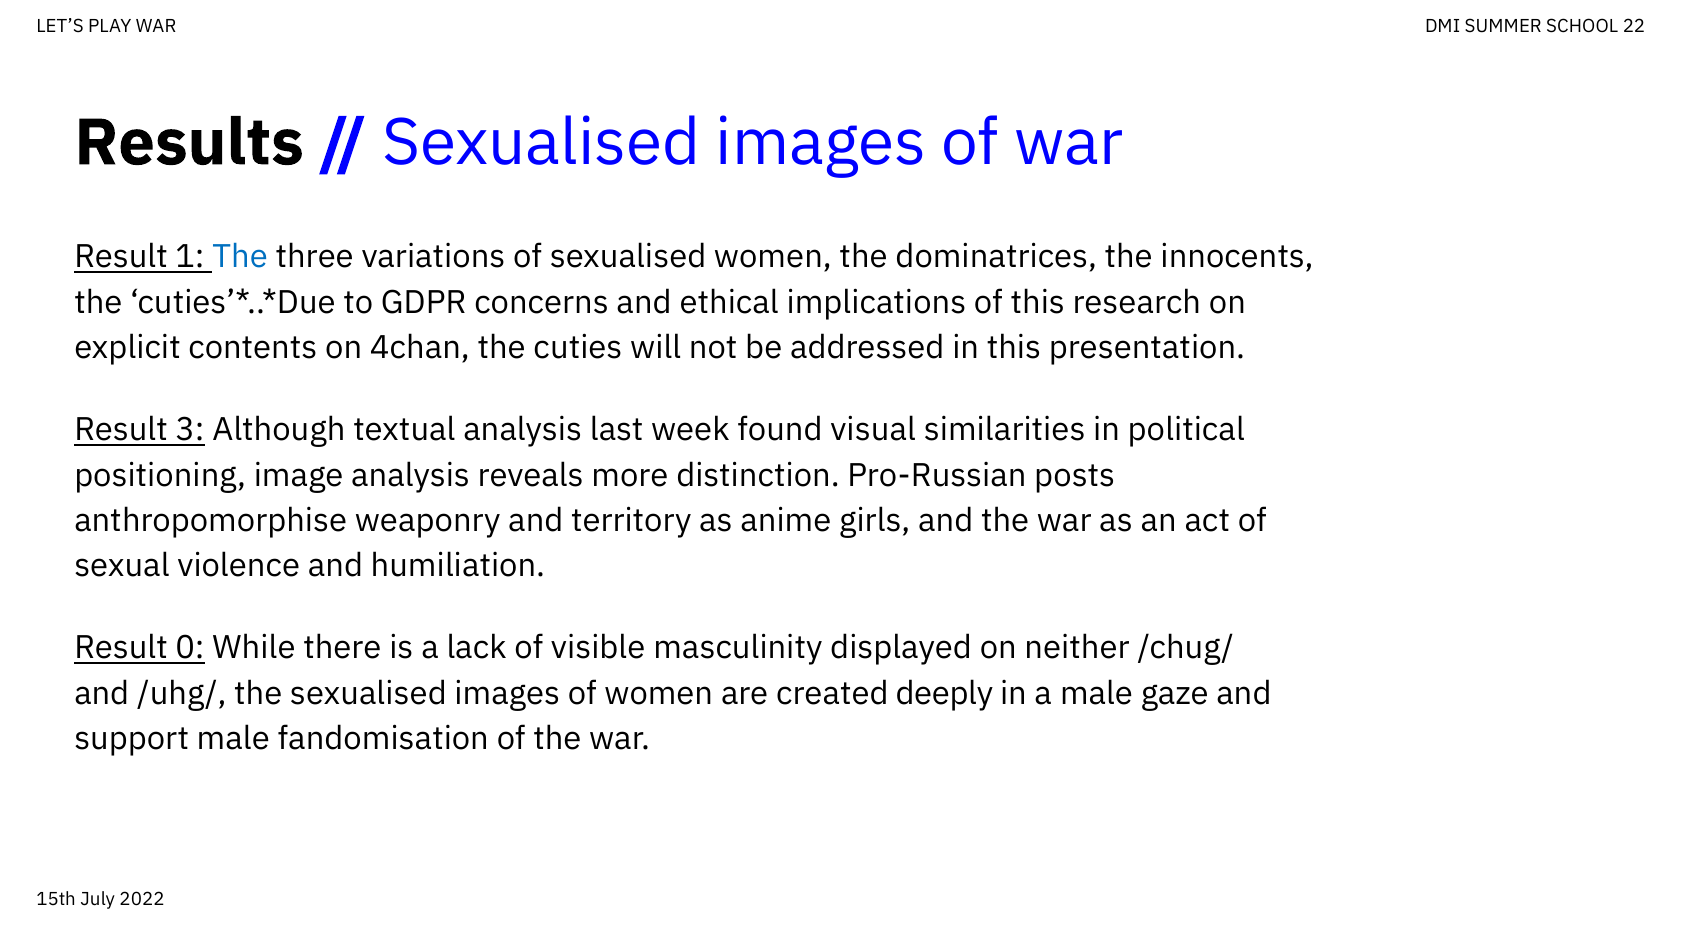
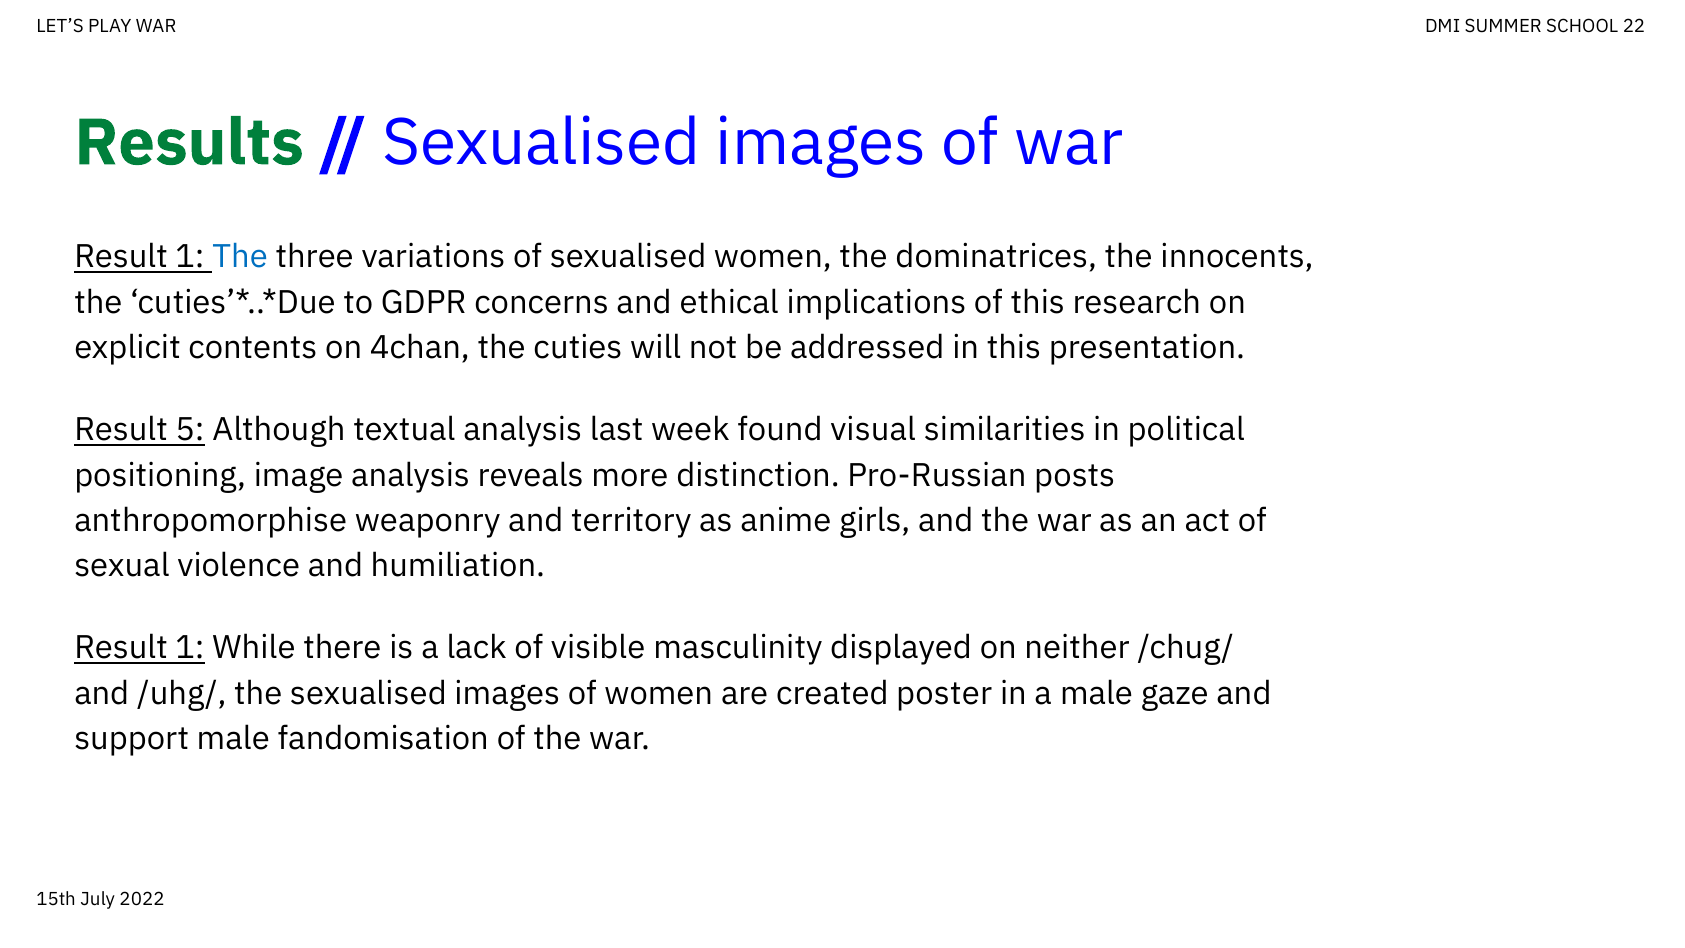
Results colour: black -> green
3: 3 -> 5
0 at (190, 648): 0 -> 1
deeply: deeply -> poster
